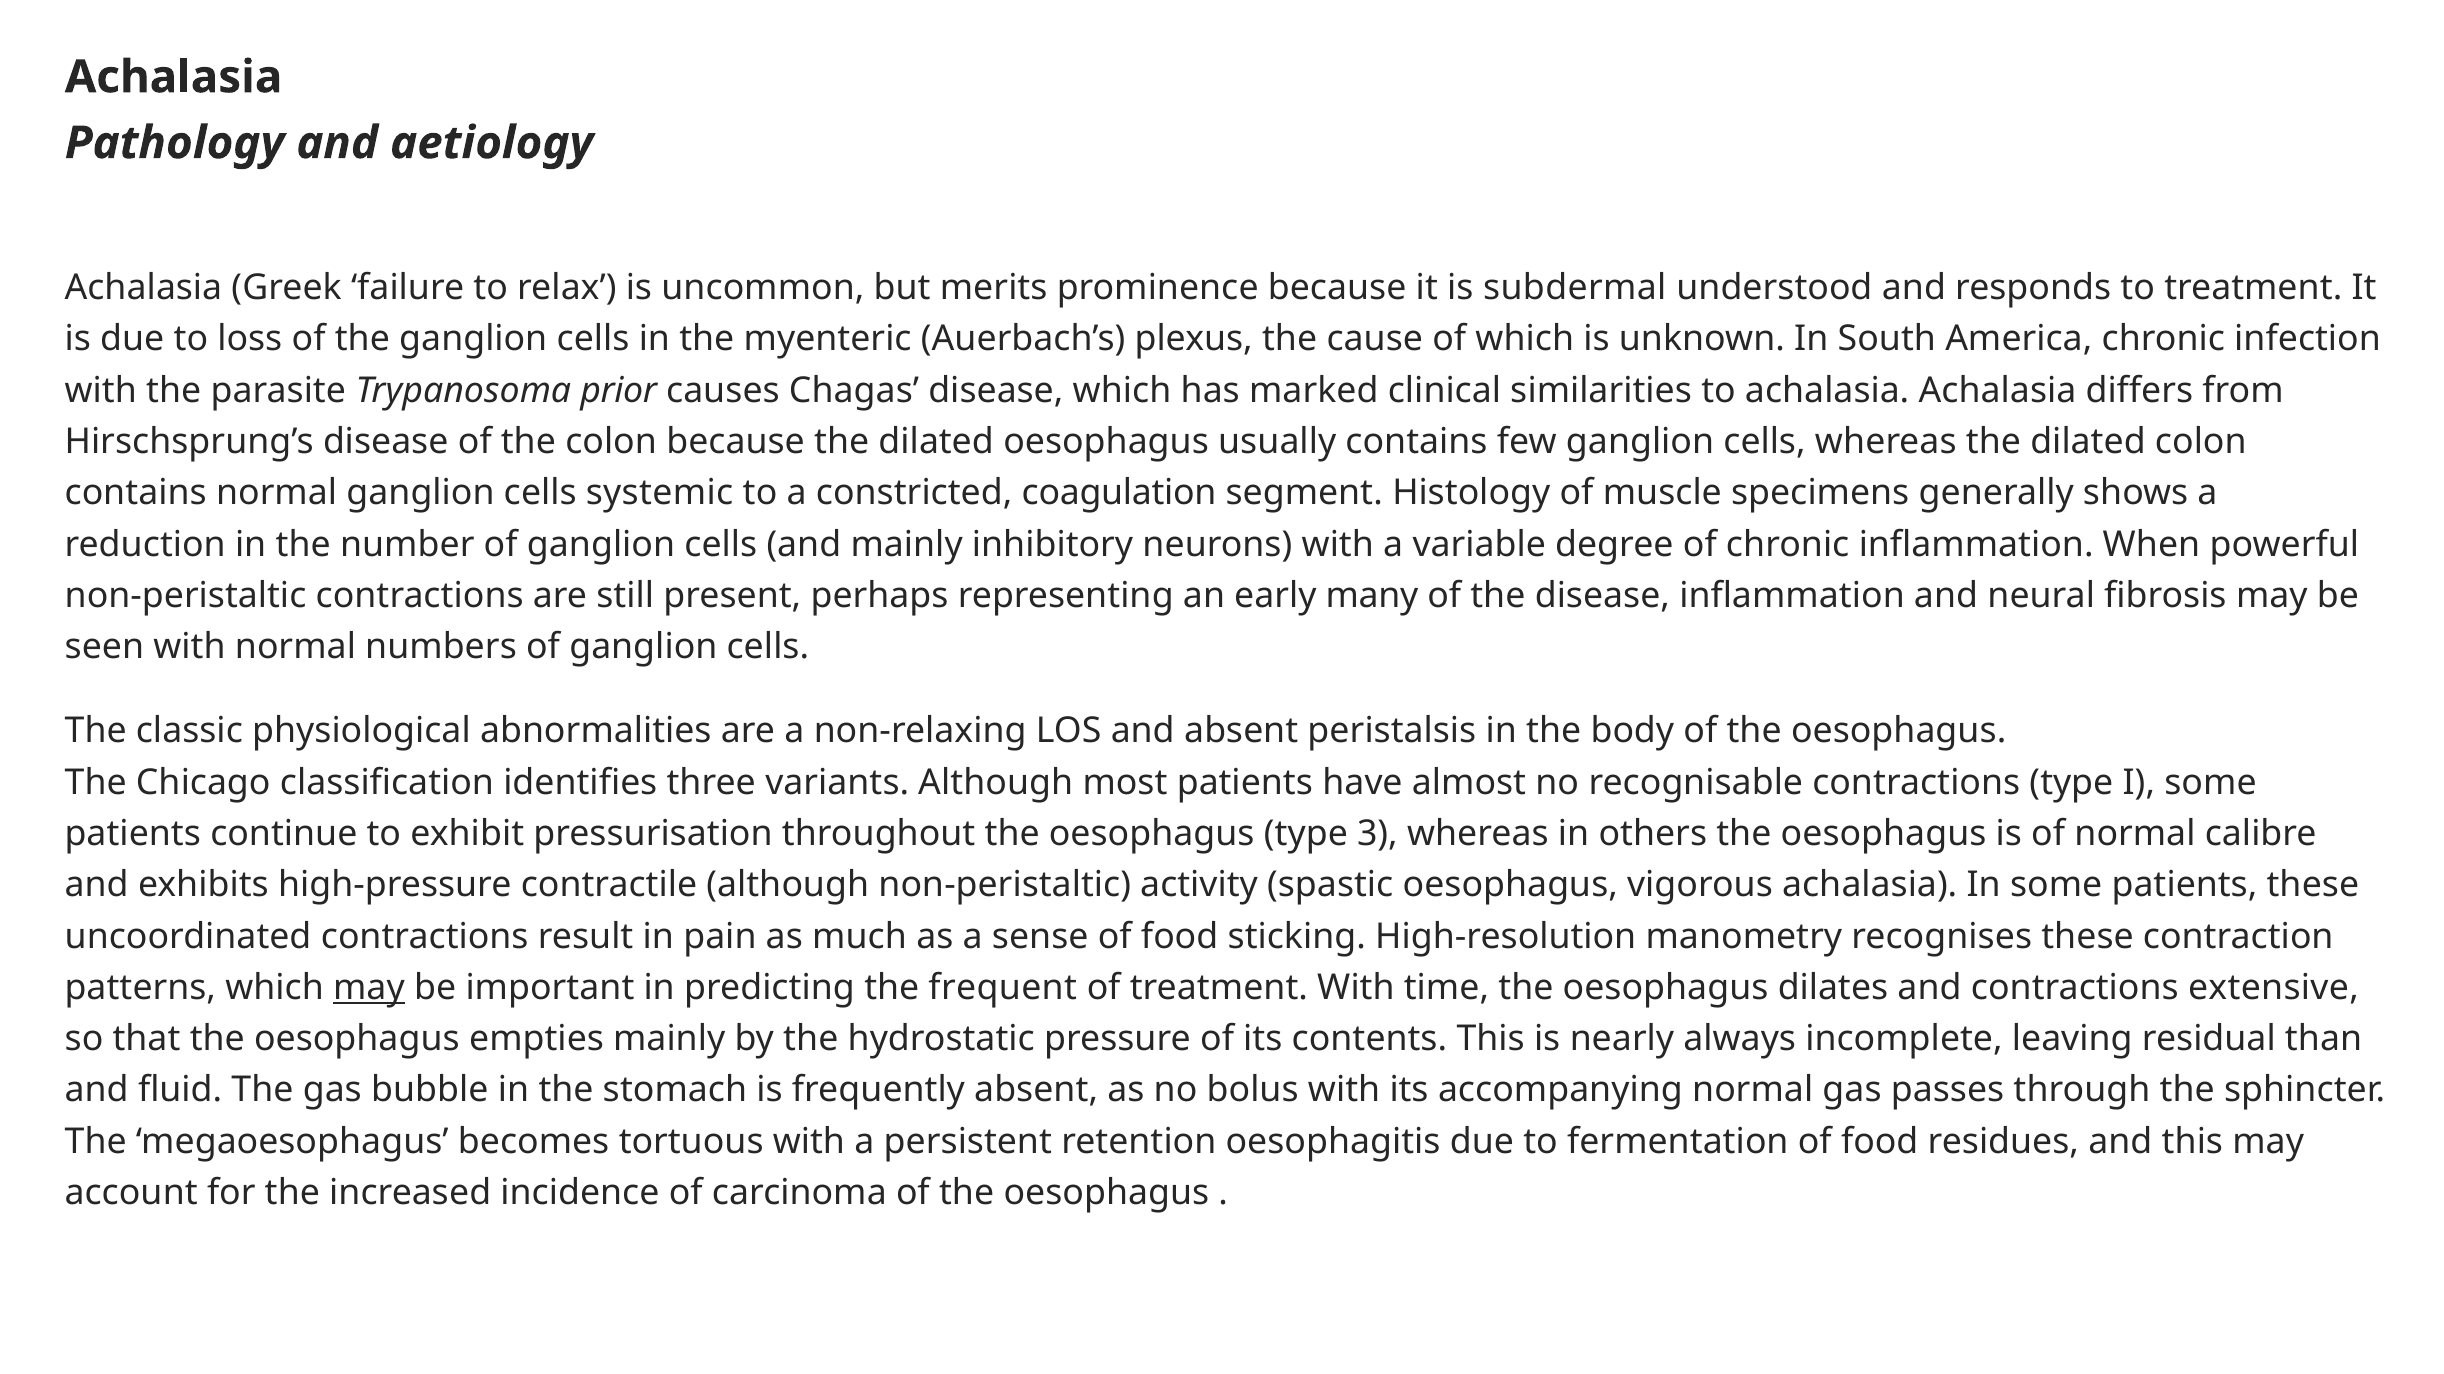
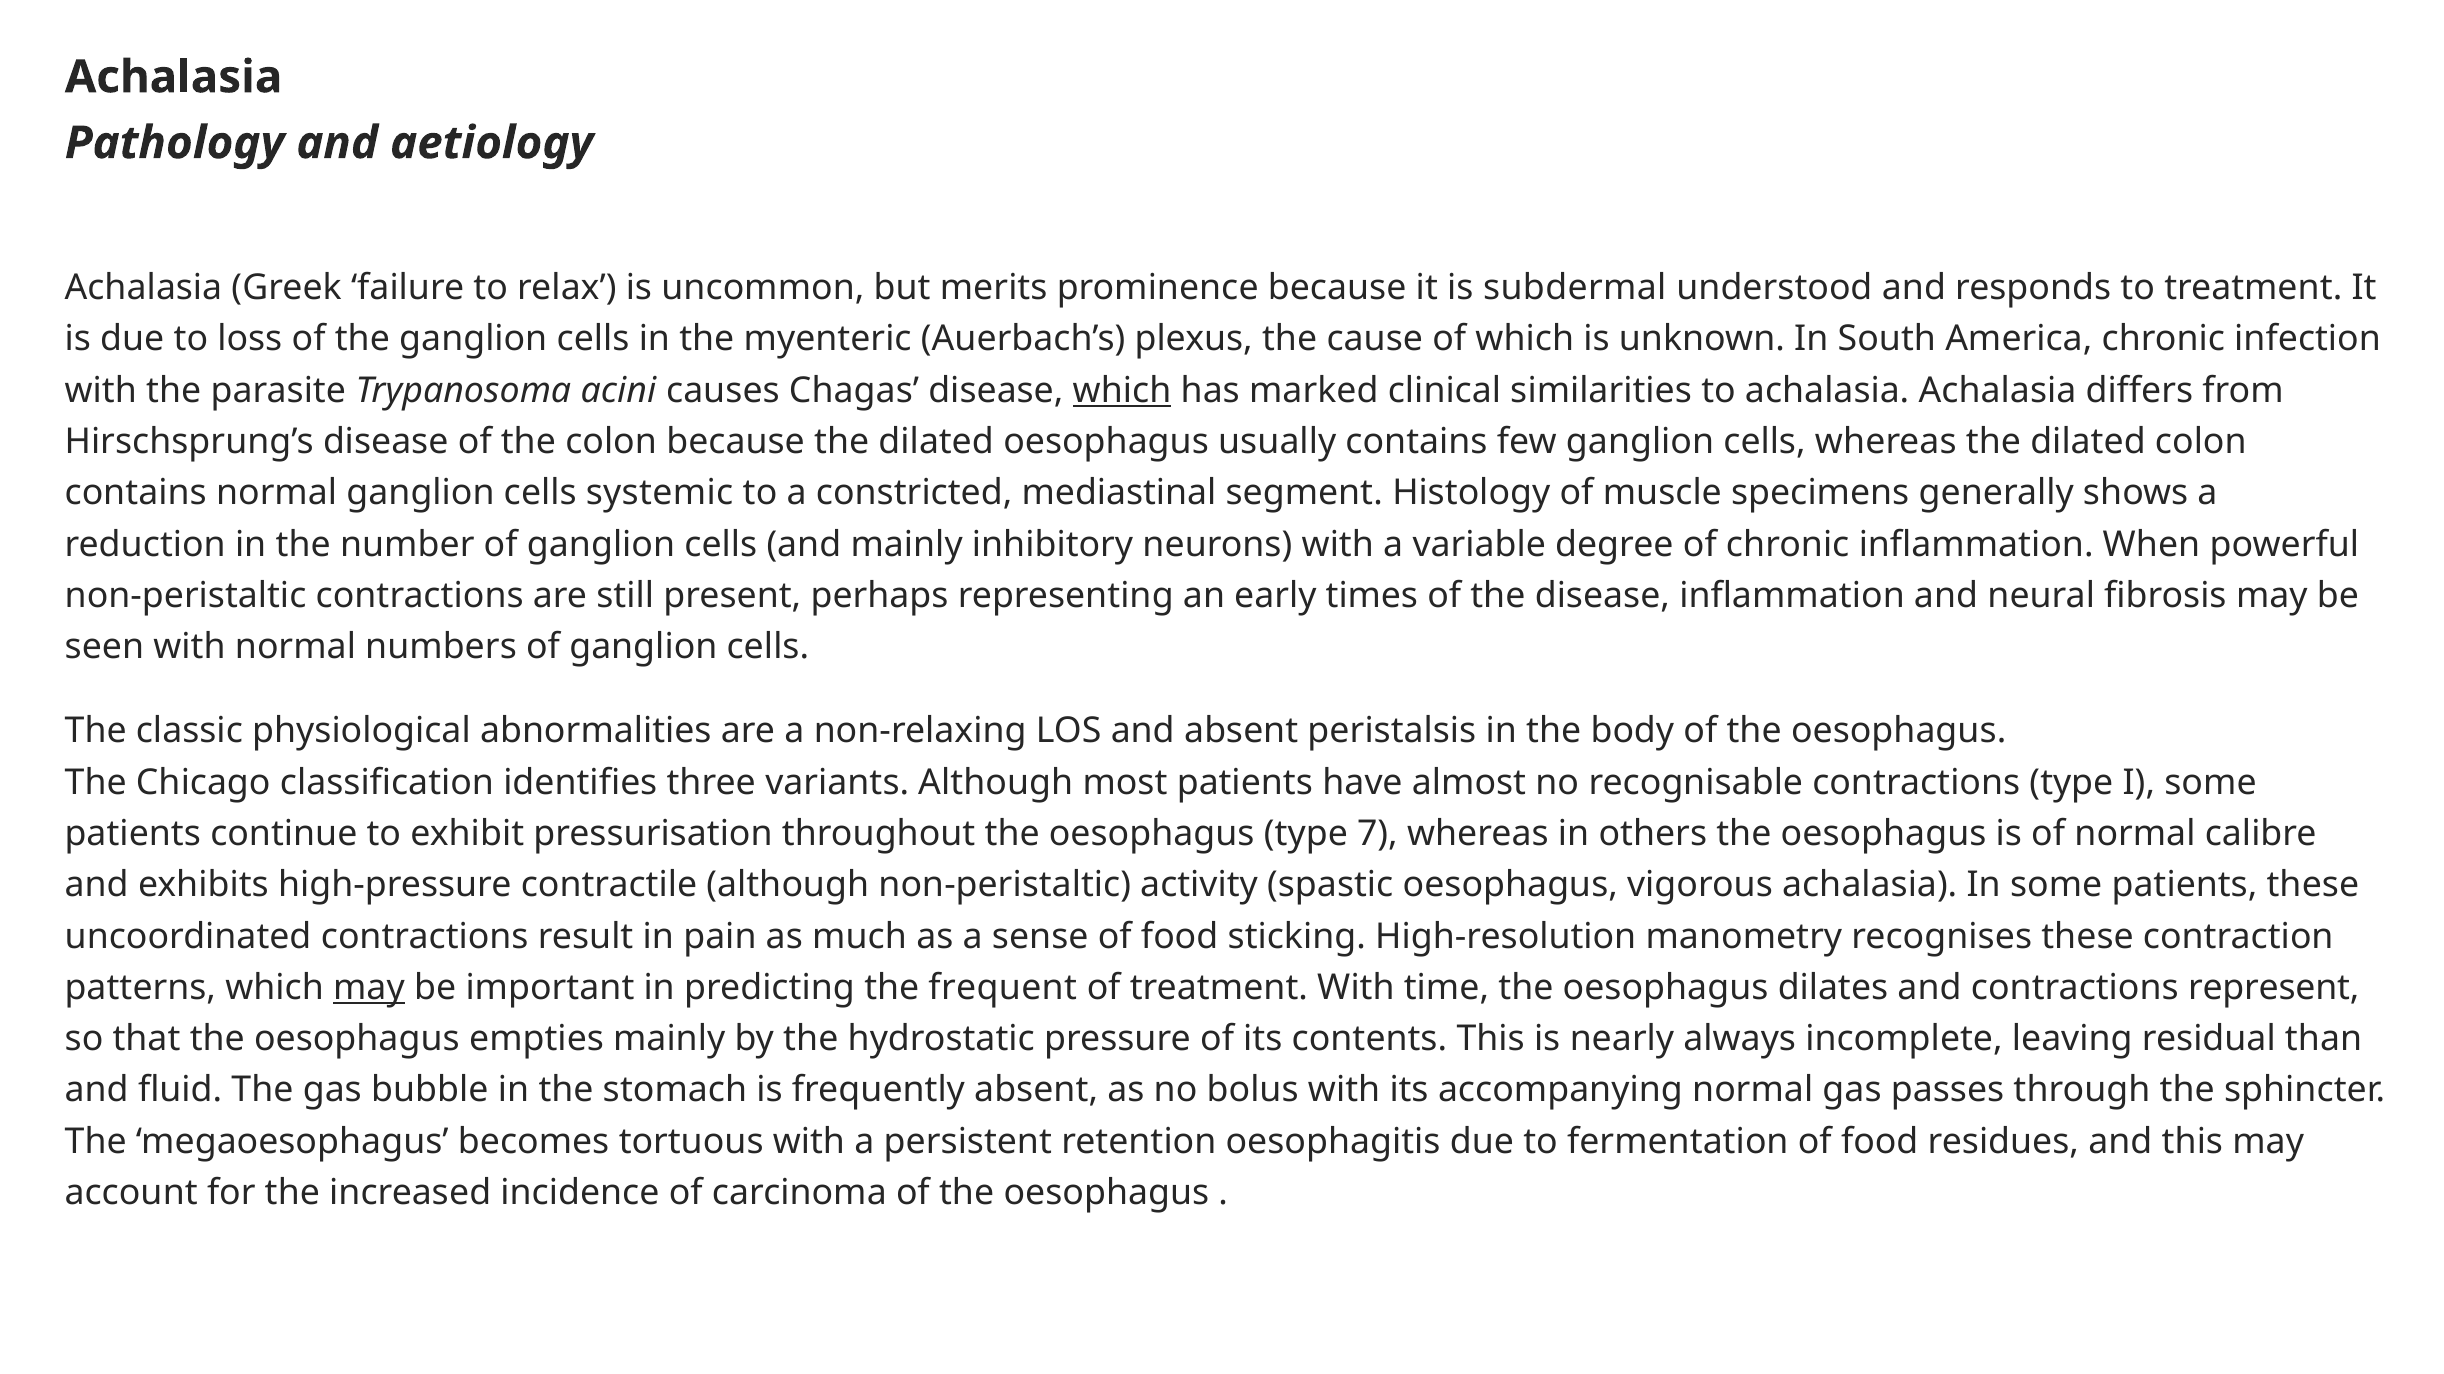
prior: prior -> acini
which at (1122, 391) underline: none -> present
coagulation: coagulation -> mediastinal
many: many -> times
3: 3 -> 7
extensive: extensive -> represent
